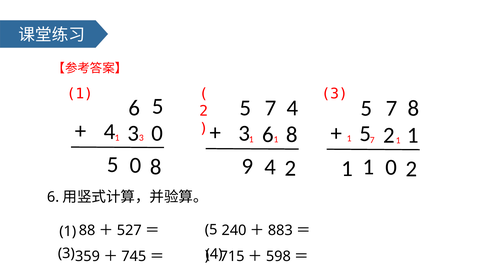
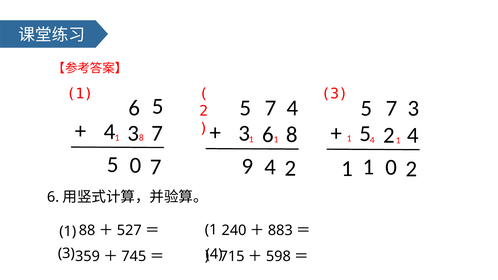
7 8: 8 -> 3
1 3: 3 -> 8
7 at (372, 140): 7 -> 4
3 0: 0 -> 7
1 at (413, 135): 1 -> 4
0 8: 8 -> 7
5 at (211, 230): 5 -> 1
